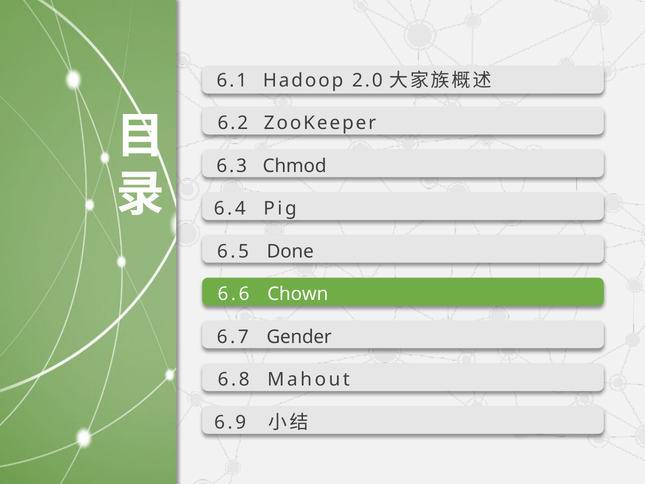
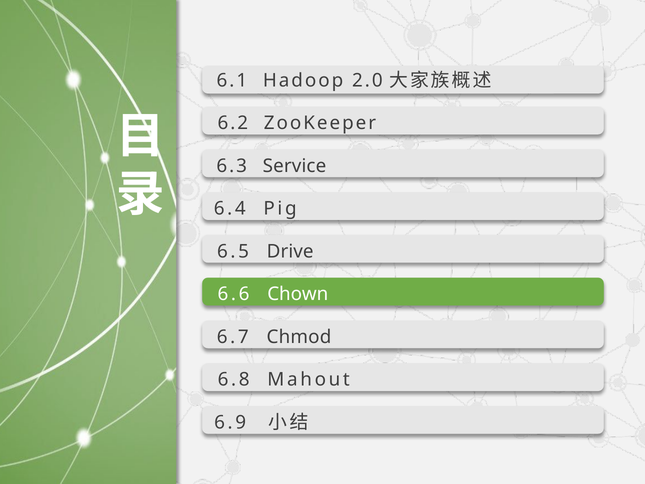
Chmod: Chmod -> Service
Done: Done -> Drive
Gender: Gender -> Chmod
